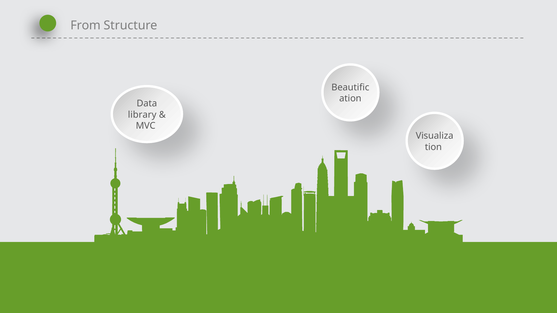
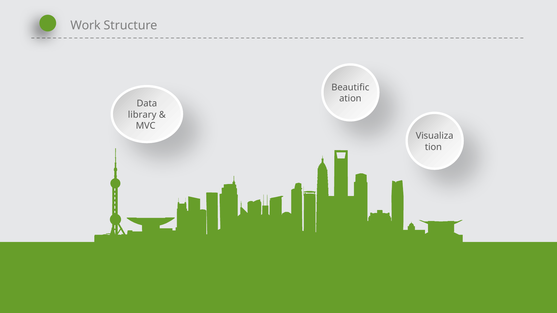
From: From -> Work
